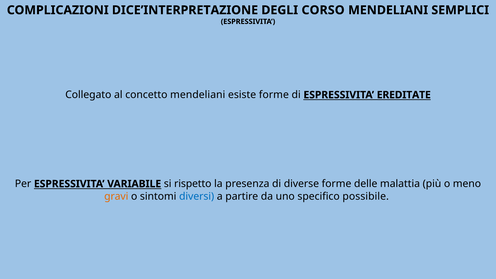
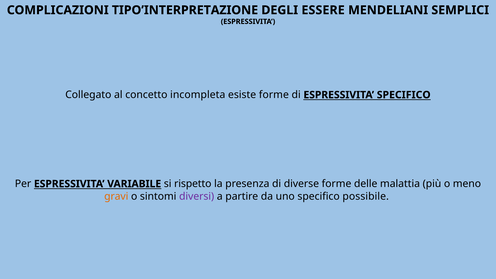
DICE’INTERPRETAZIONE: DICE’INTERPRETAZIONE -> TIPO’INTERPRETAZIONE
CORSO: CORSO -> ESSERE
concetto mendeliani: mendeliani -> incompleta
ESPRESSIVITA EREDITATE: EREDITATE -> SPECIFICO
diversi colour: blue -> purple
